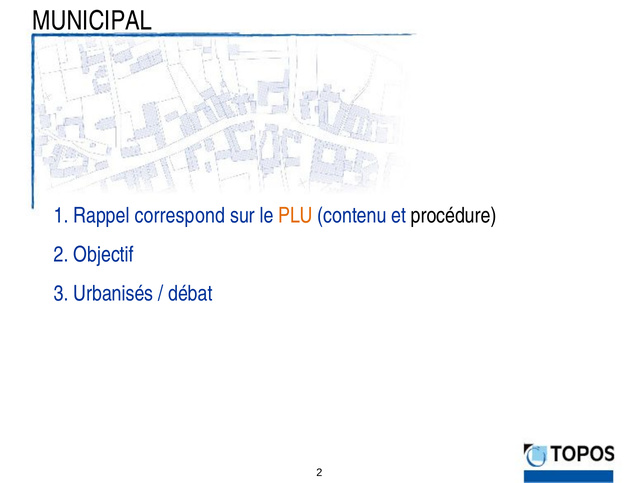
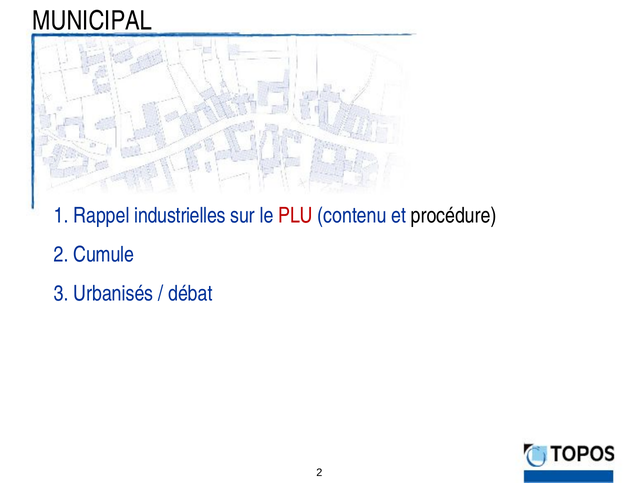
correspond: correspond -> industrielles
PLU colour: orange -> red
Objectif: Objectif -> Cumule
